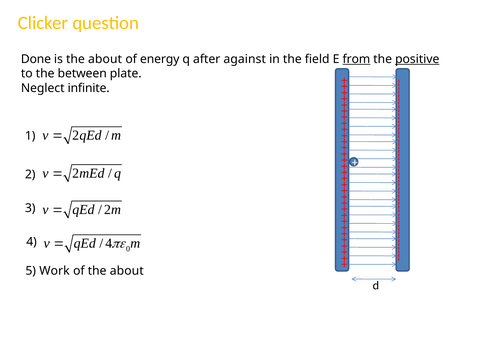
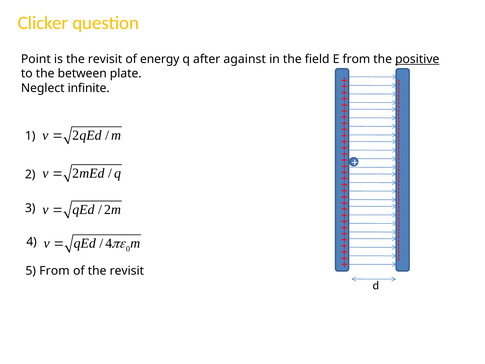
Done: Done -> Point
is the about: about -> revisit
from at (356, 59) underline: present -> none
5 Work: Work -> From
of the about: about -> revisit
